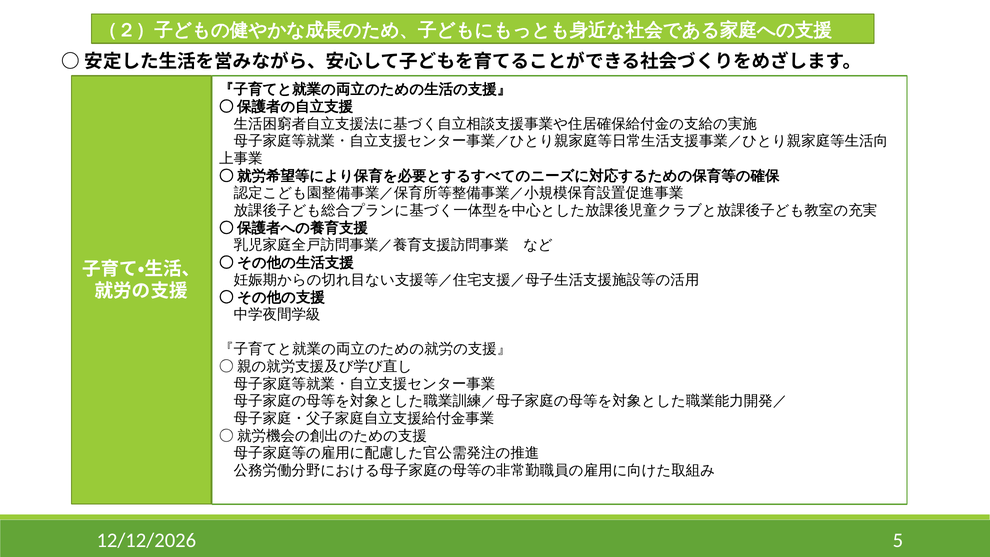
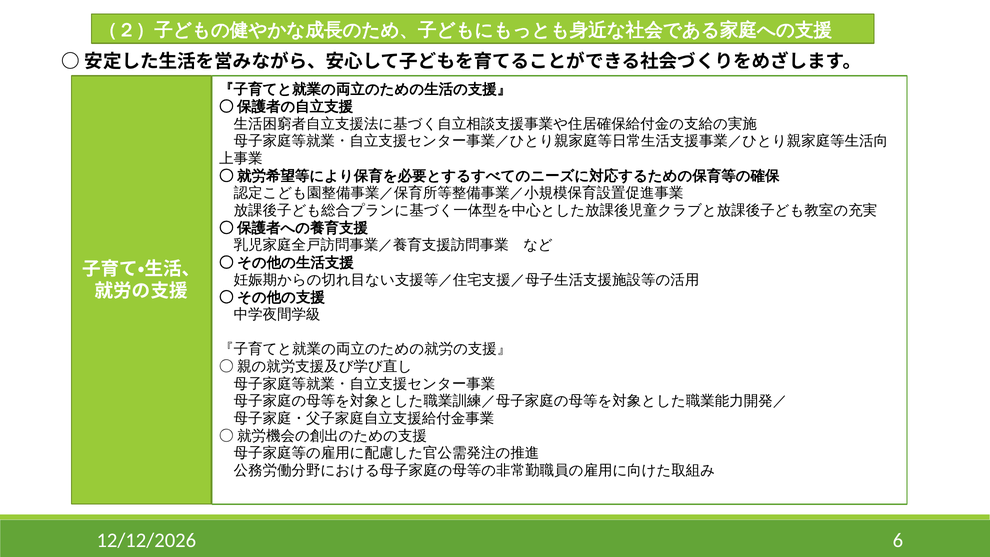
5: 5 -> 6
